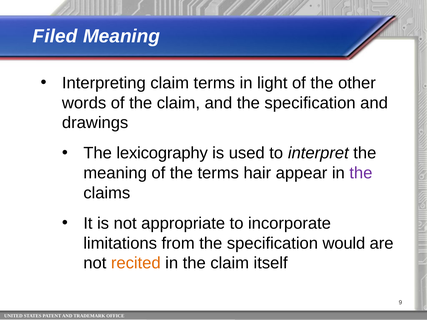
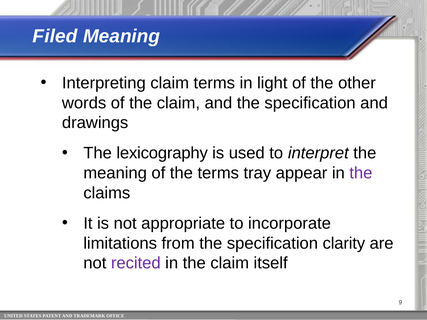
hair: hair -> tray
would: would -> clarity
recited colour: orange -> purple
